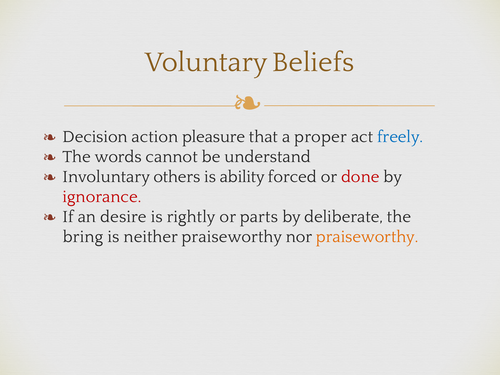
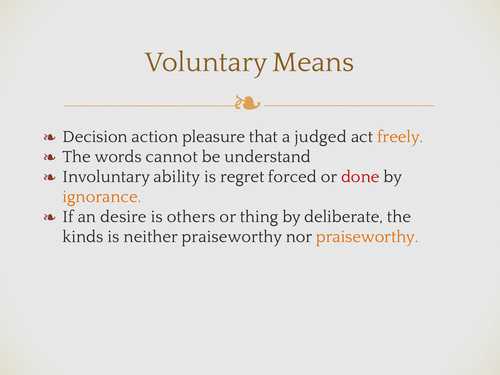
Beliefs: Beliefs -> Means
proper: proper -> judged
freely colour: blue -> orange
others: others -> ability
ability: ability -> regret
ignorance colour: red -> orange
rightly: rightly -> others
parts: parts -> thing
bring: bring -> kinds
